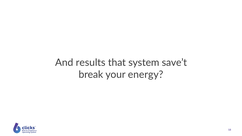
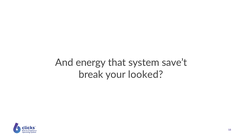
results: results -> energy
energy: energy -> looked
